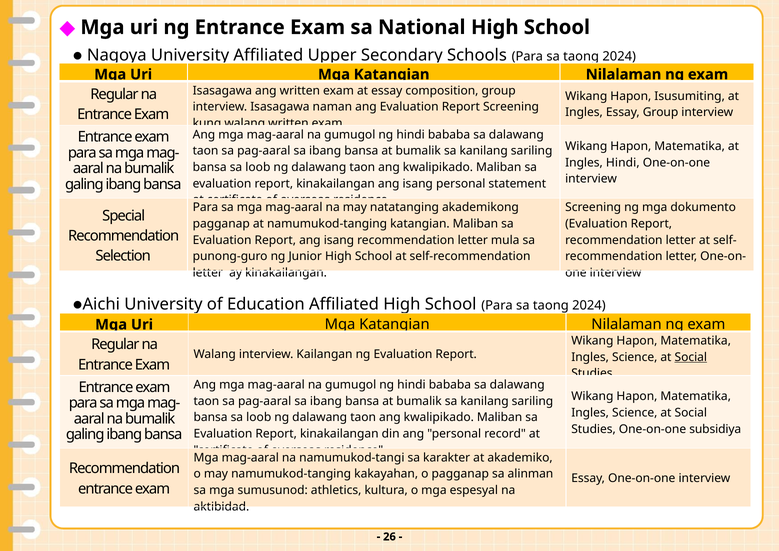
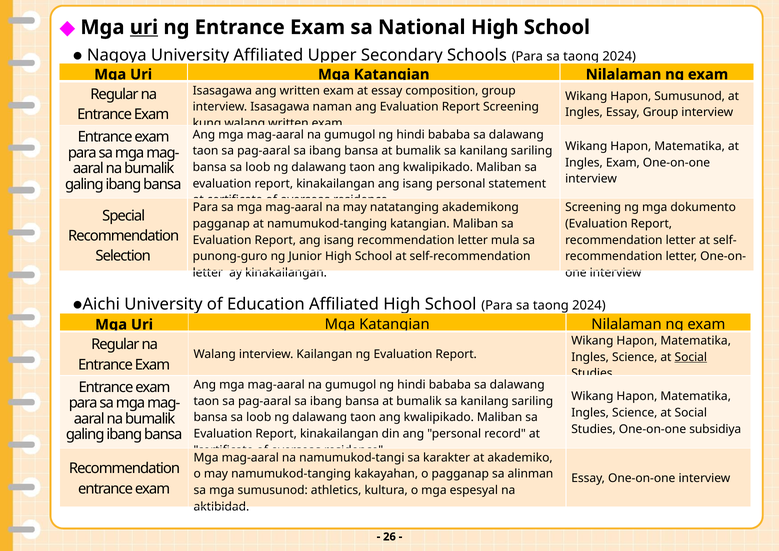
uri at (144, 27) underline: none -> present
Hapon Isusumiting: Isusumiting -> Sumusunod
Ingles Hindi: Hindi -> Exam
